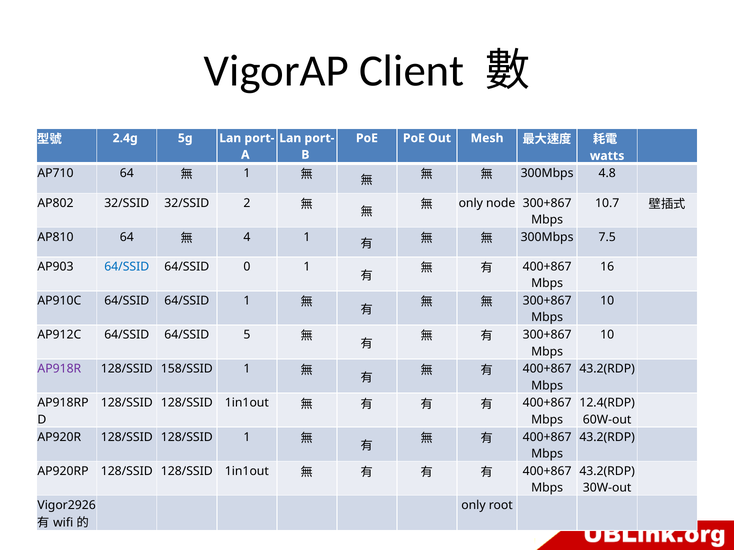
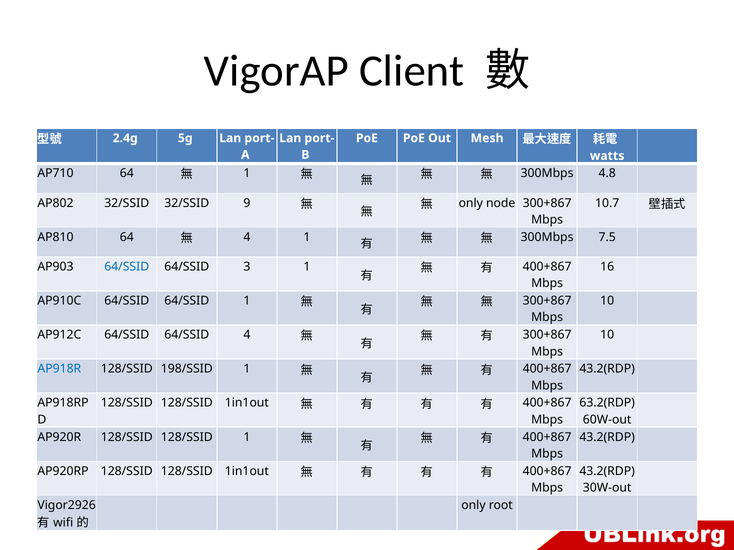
2: 2 -> 9
0: 0 -> 3
64/SSID 5: 5 -> 4
AP918R colour: purple -> blue
158/SSID: 158/SSID -> 198/SSID
12.4(RDP: 12.4(RDP -> 63.2(RDP
